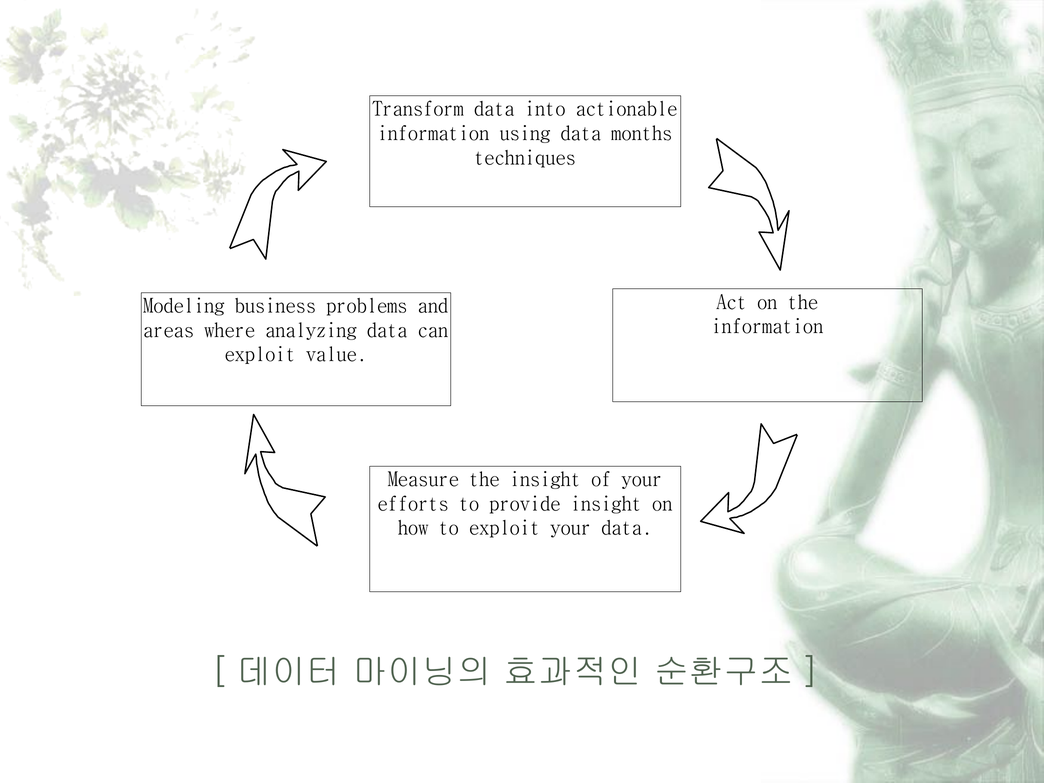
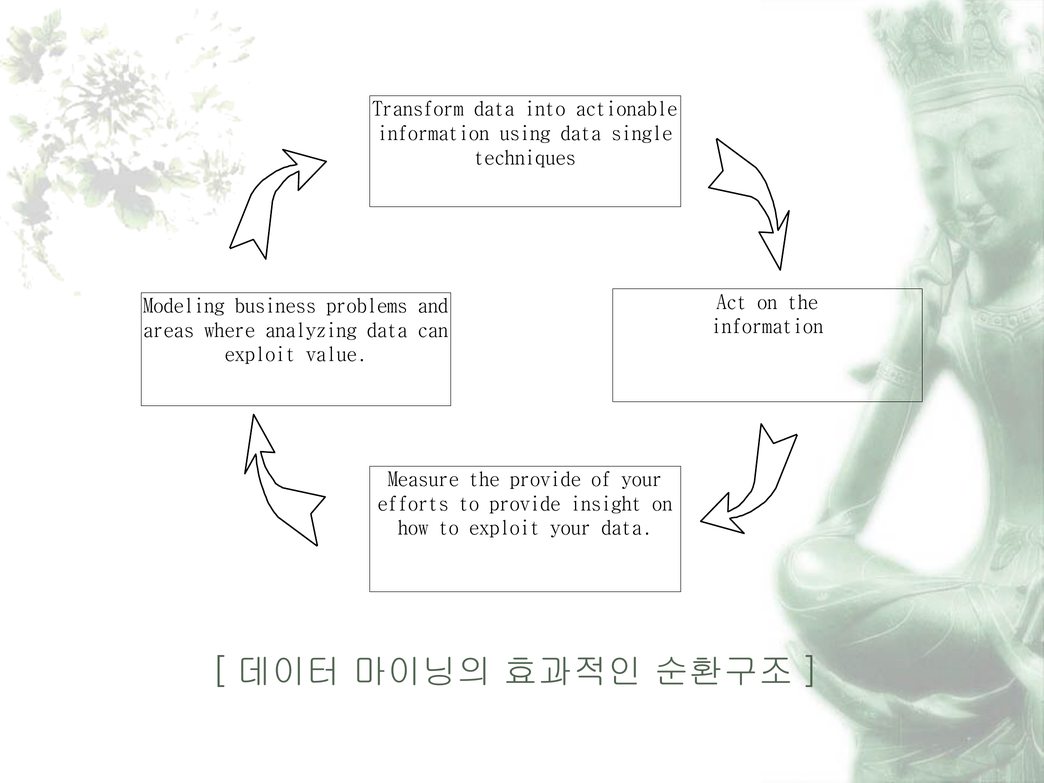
months: months -> single
the insight: insight -> provide
